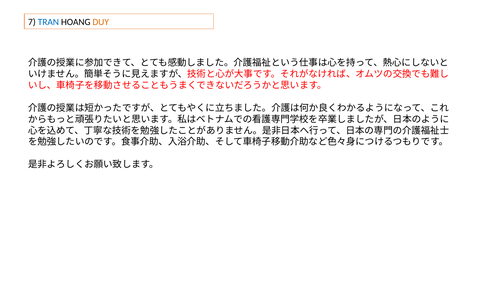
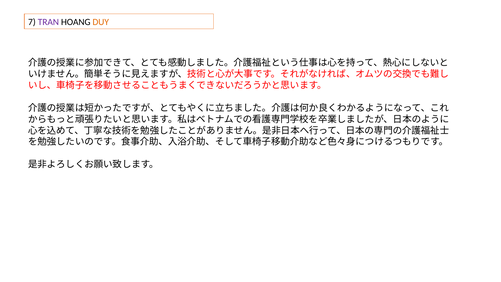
TRAN colour: blue -> purple
